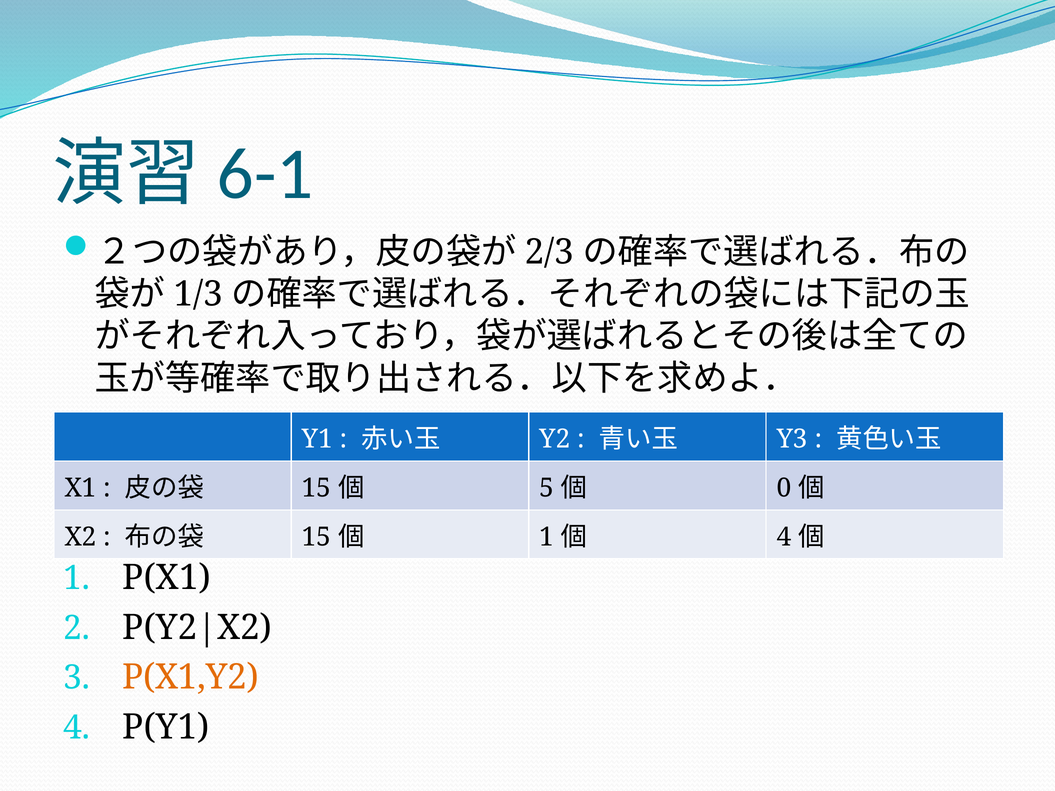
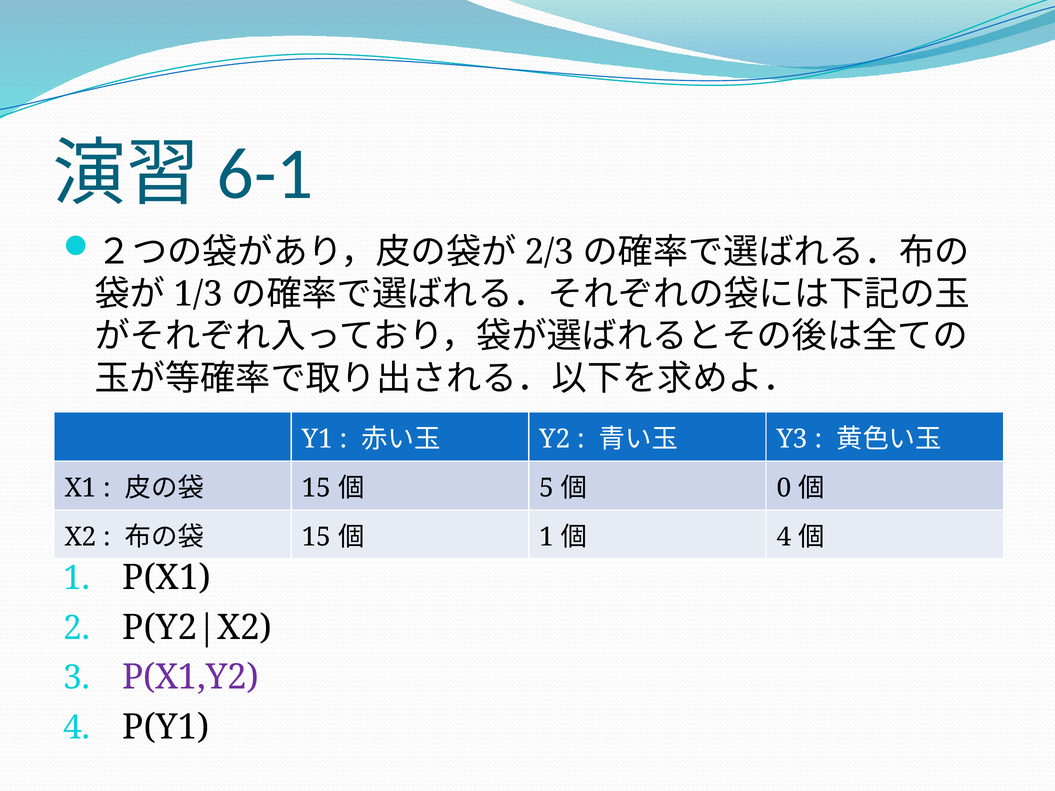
P(X1,Y2 colour: orange -> purple
